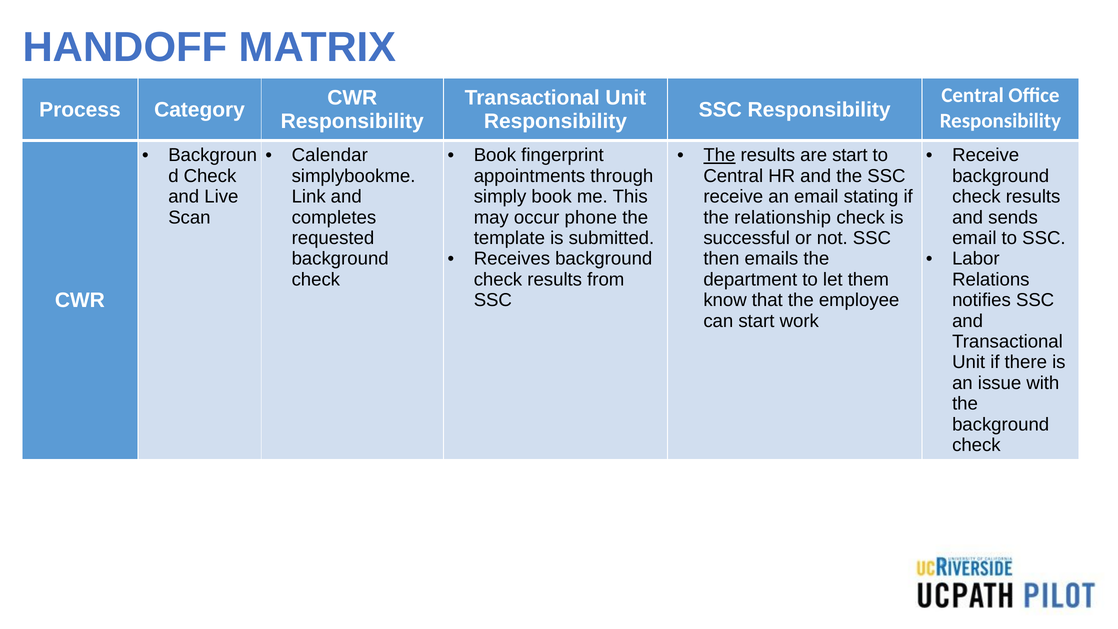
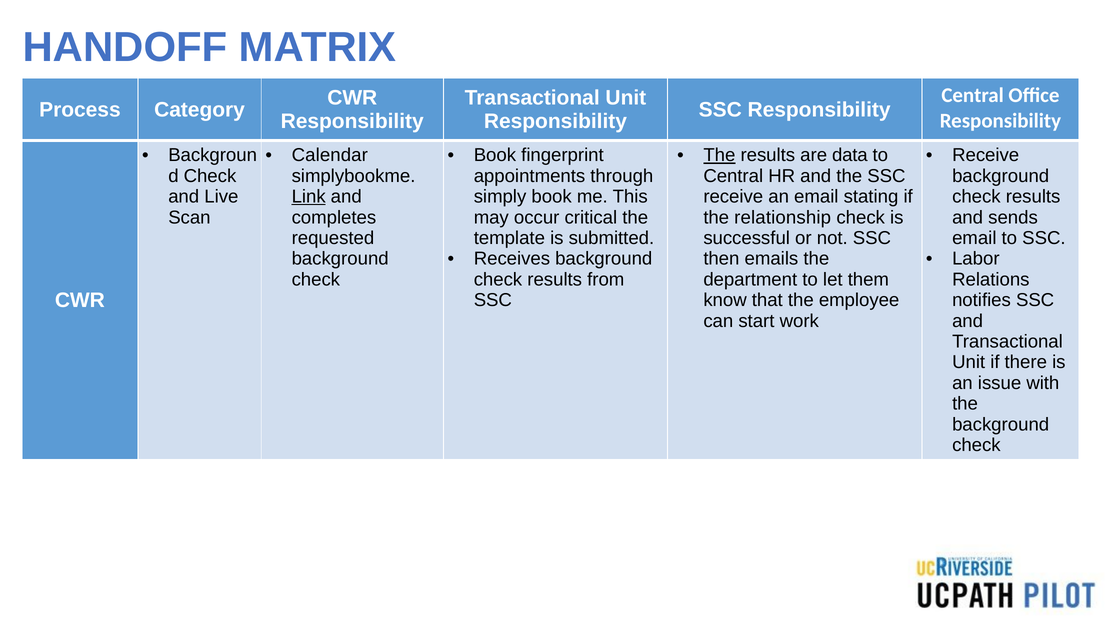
are start: start -> data
Link underline: none -> present
phone: phone -> critical
